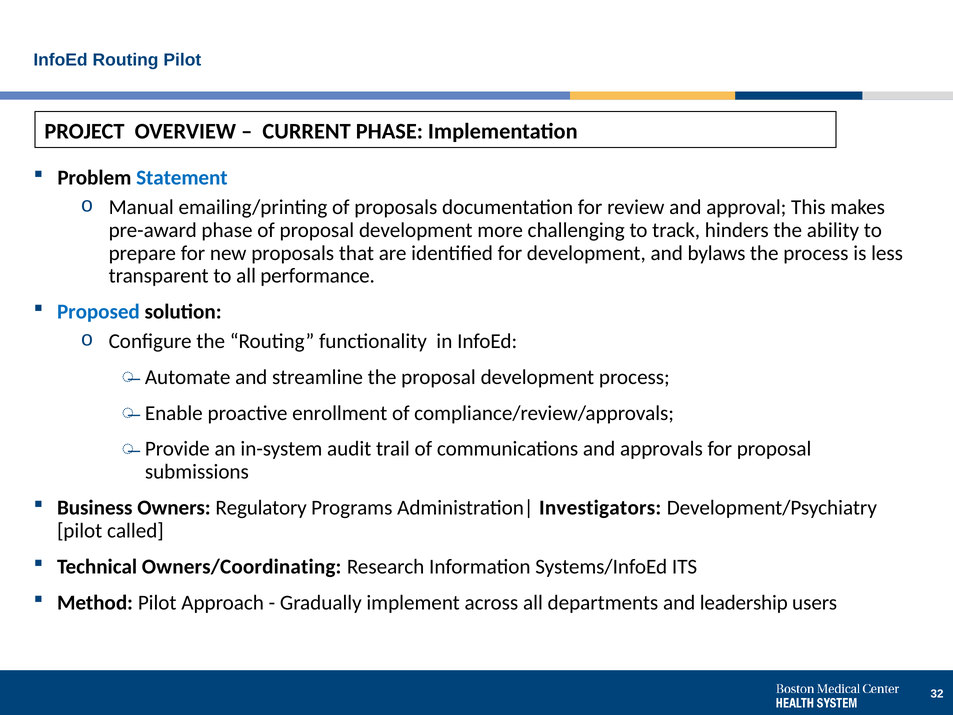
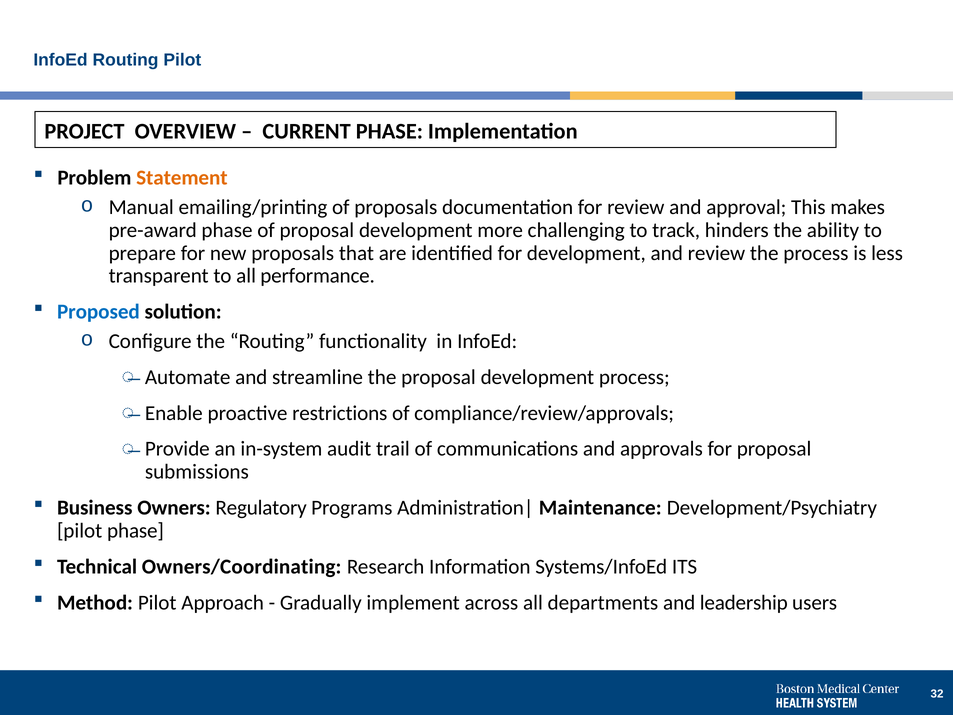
Statement colour: blue -> orange
and bylaws: bylaws -> review
enrollment: enrollment -> restrictions
Investigators: Investigators -> Maintenance
pilot called: called -> phase
